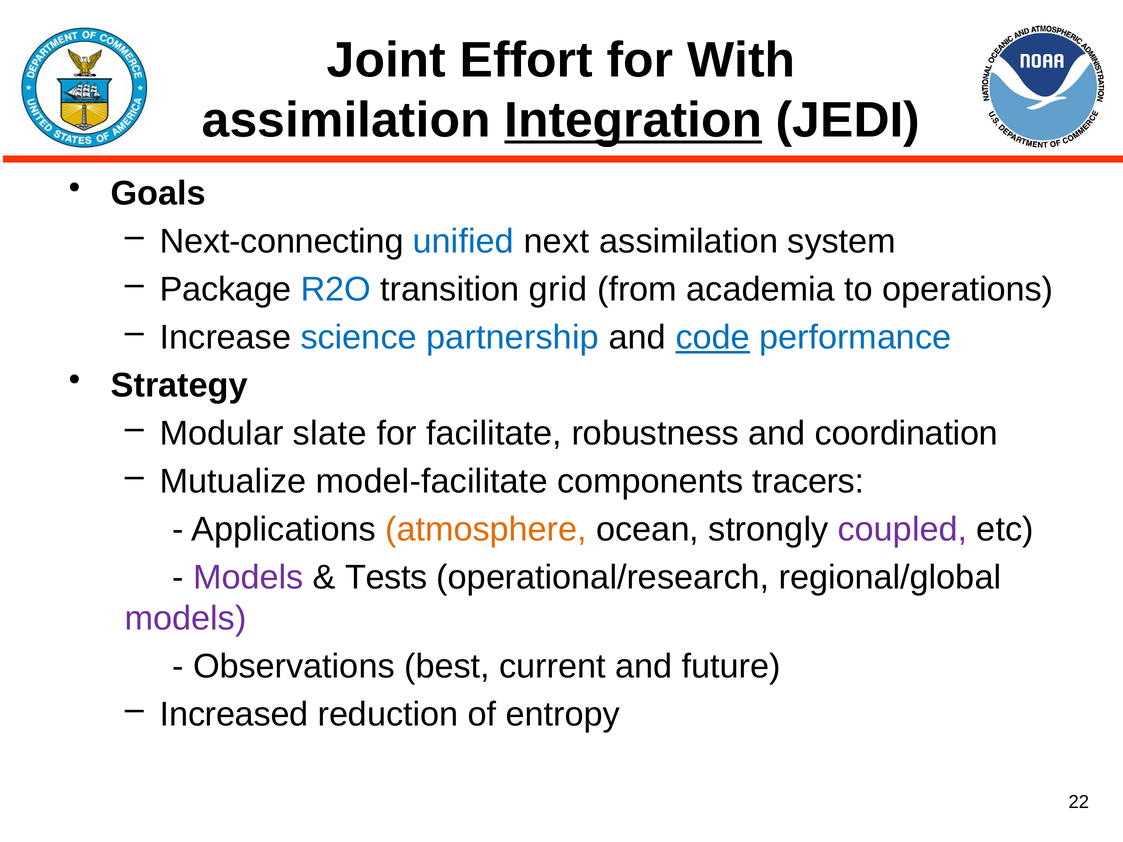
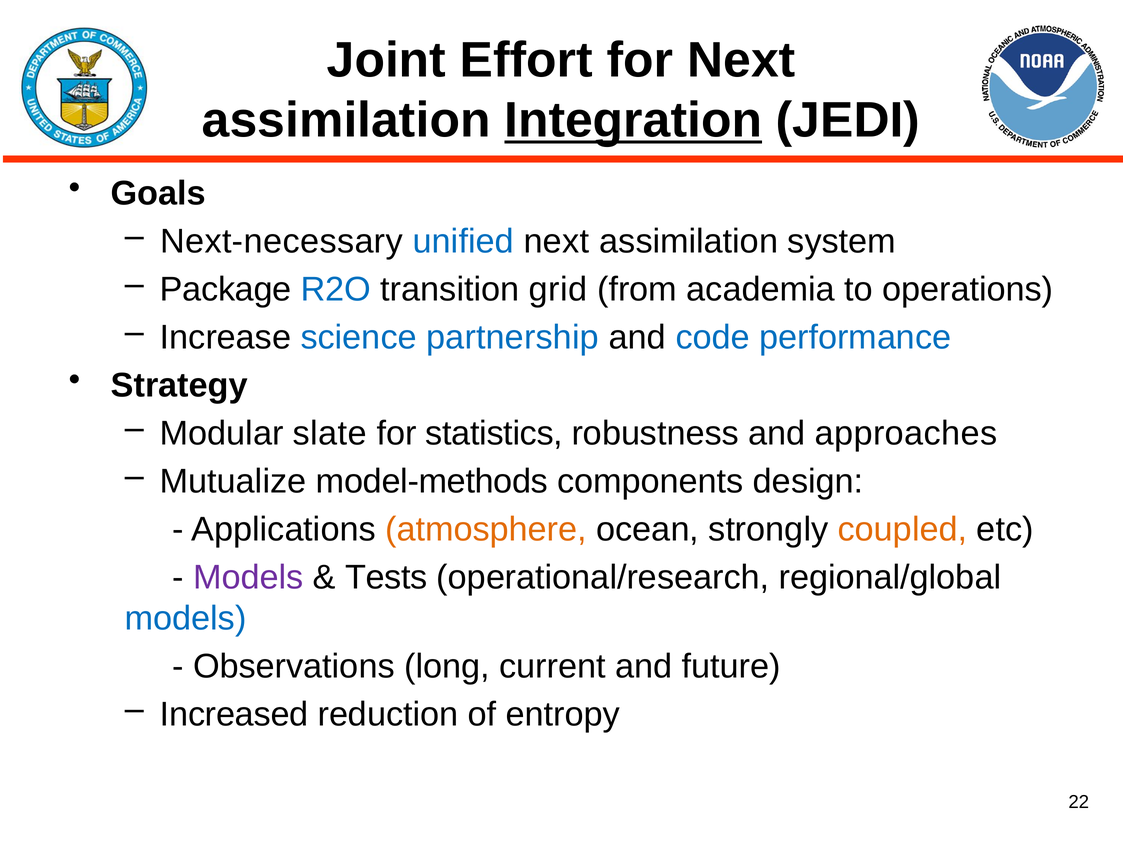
for With: With -> Next
Next-connecting: Next-connecting -> Next-necessary
code underline: present -> none
facilitate: facilitate -> statistics
coordination: coordination -> approaches
model-facilitate: model-facilitate -> model-methods
tracers: tracers -> design
coupled colour: purple -> orange
models at (186, 619) colour: purple -> blue
best: best -> long
